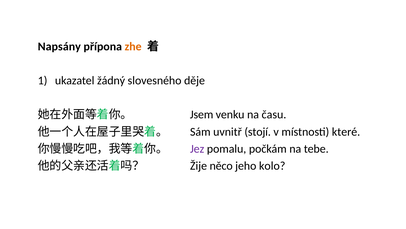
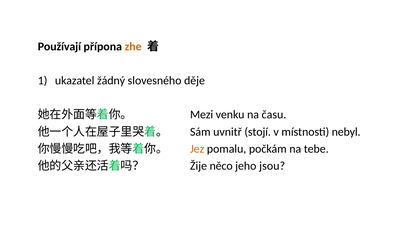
Napsány: Napsány -> Používají
Jsem: Jsem -> Mezi
které: které -> nebyl
Jez colour: purple -> orange
kolo: kolo -> jsou
